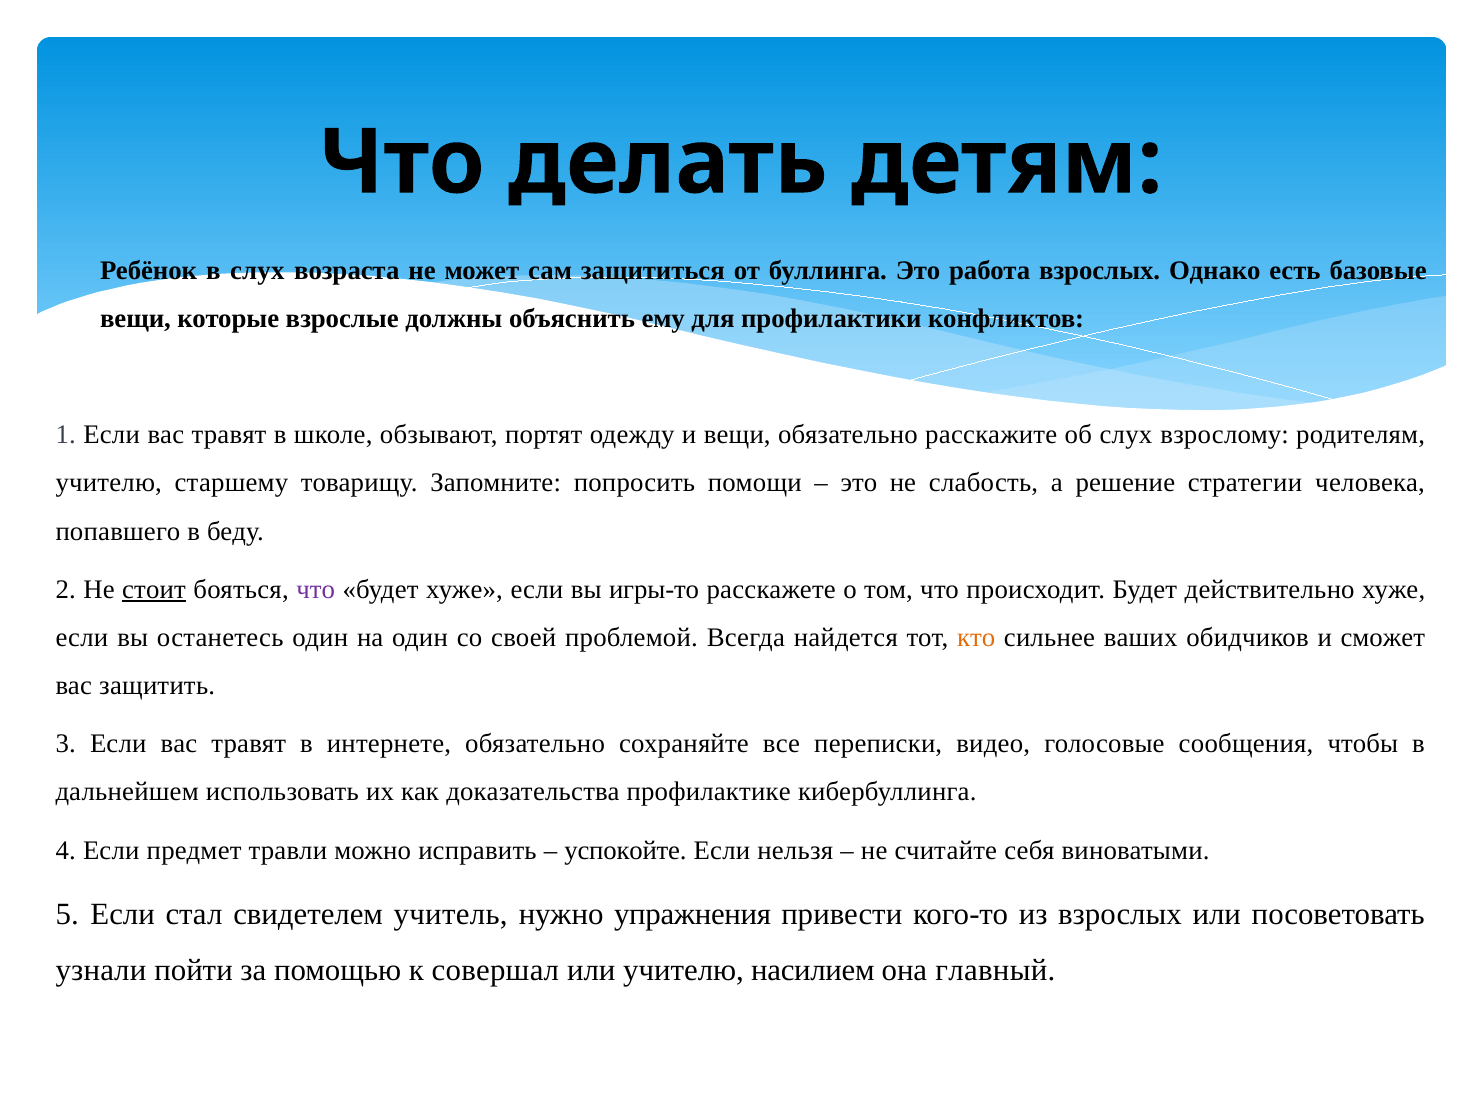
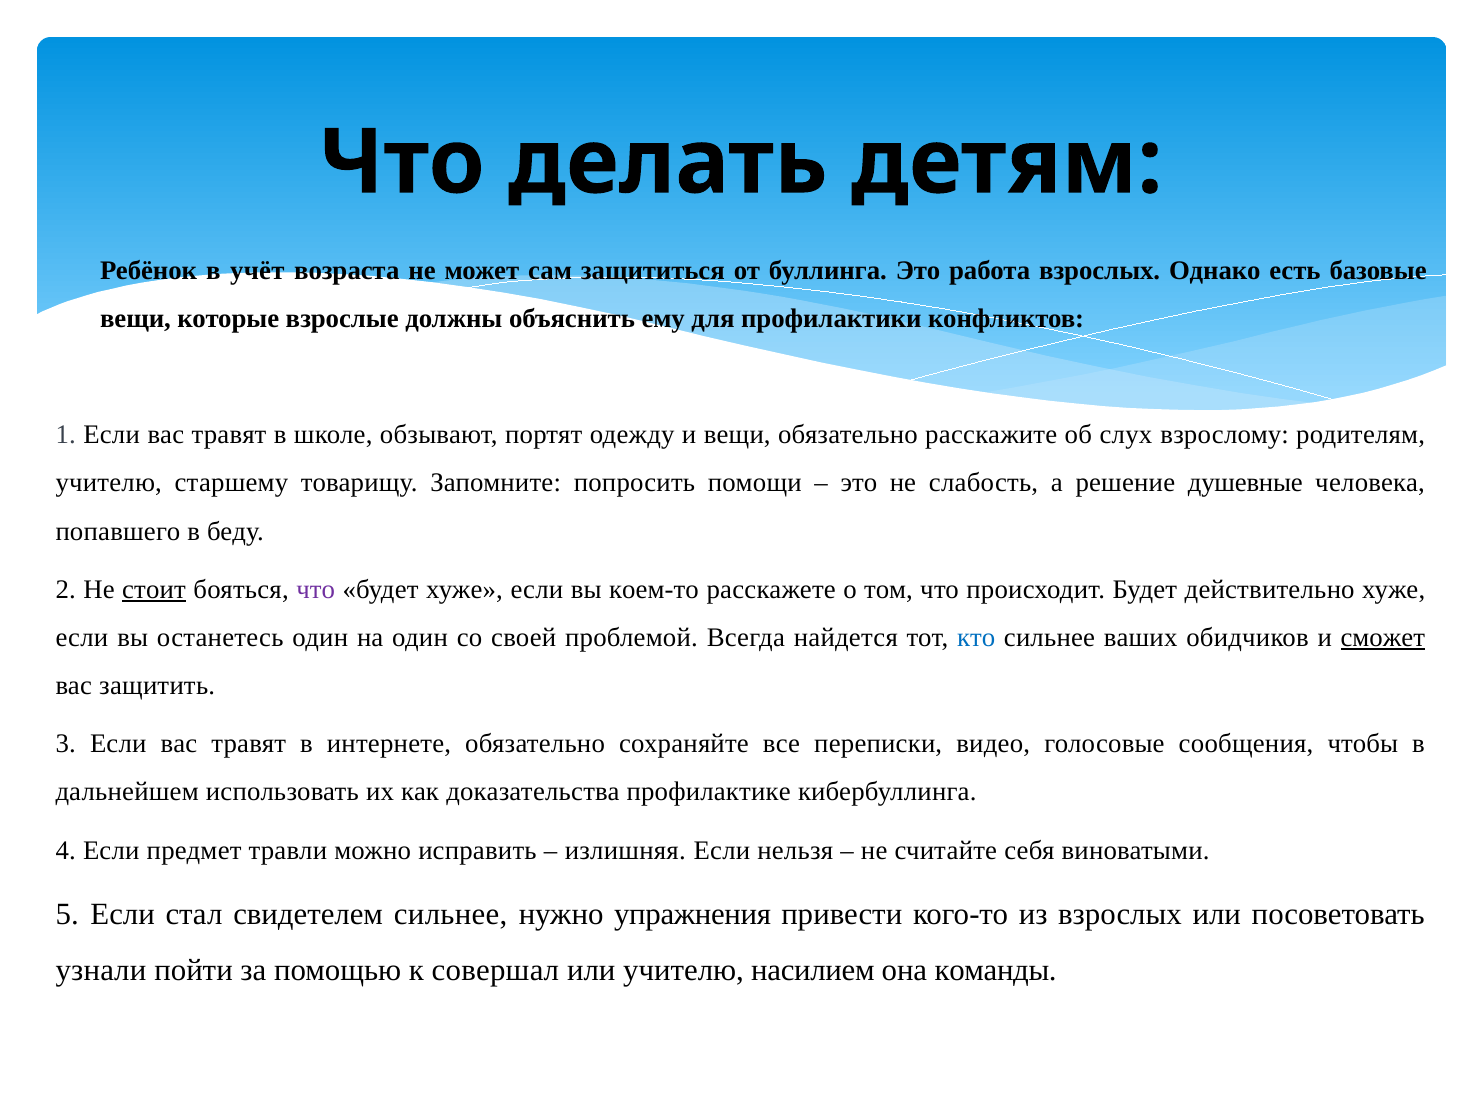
в слух: слух -> учёт
стратегии: стратегии -> душевные
игры-то: игры-то -> коем-то
кто colour: orange -> blue
сможет underline: none -> present
успокойте: успокойте -> излишняя
свидетелем учитель: учитель -> сильнее
главный: главный -> команды
